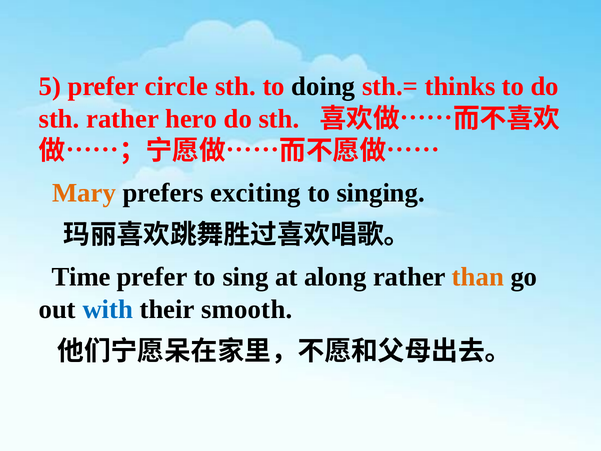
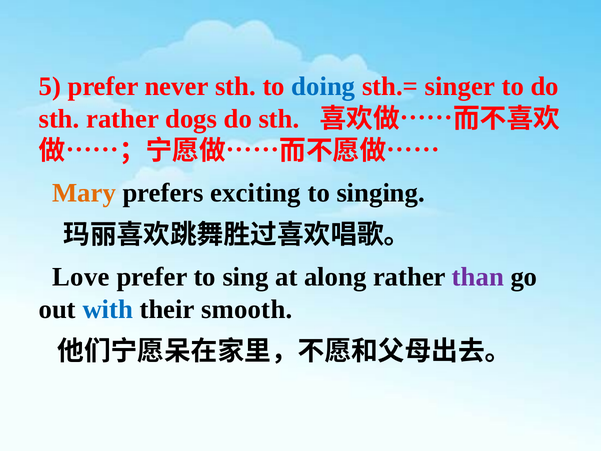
circle: circle -> never
doing colour: black -> blue
thinks: thinks -> singer
hero: hero -> dogs
Time: Time -> Love
than colour: orange -> purple
